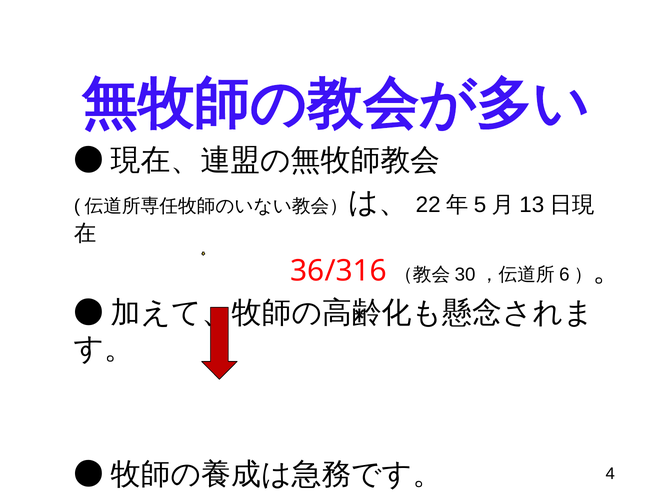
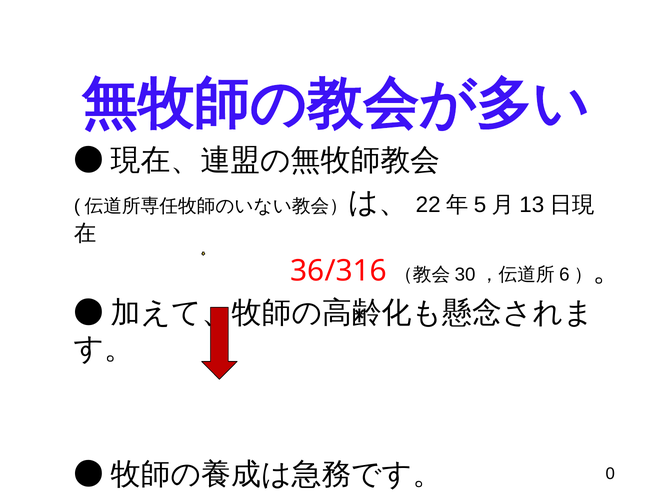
4: 4 -> 0
